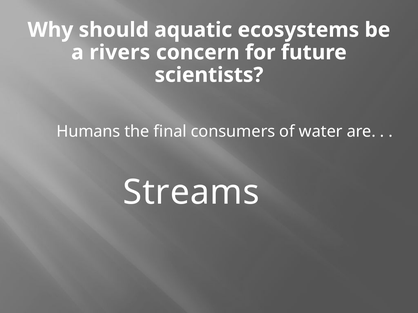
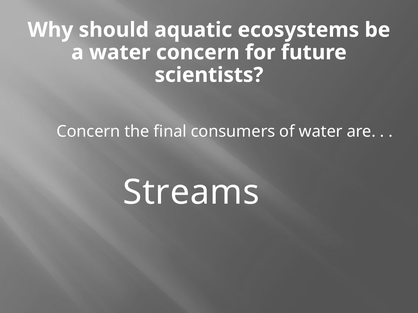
a rivers: rivers -> water
Humans at (88, 132): Humans -> Concern
